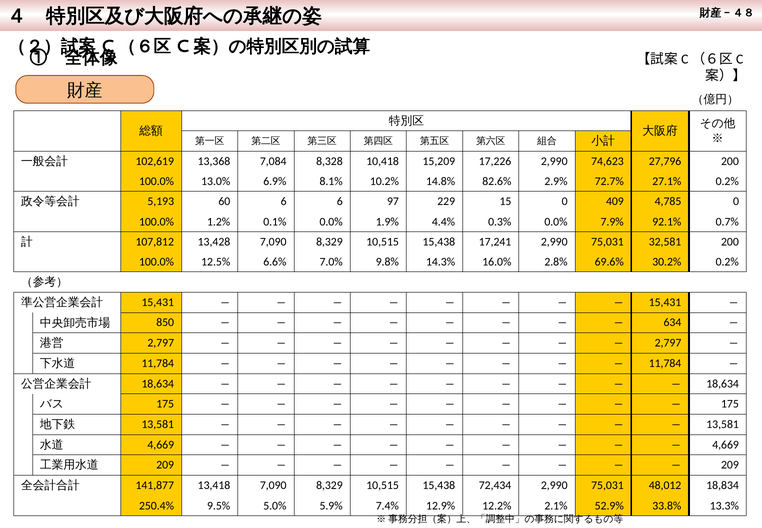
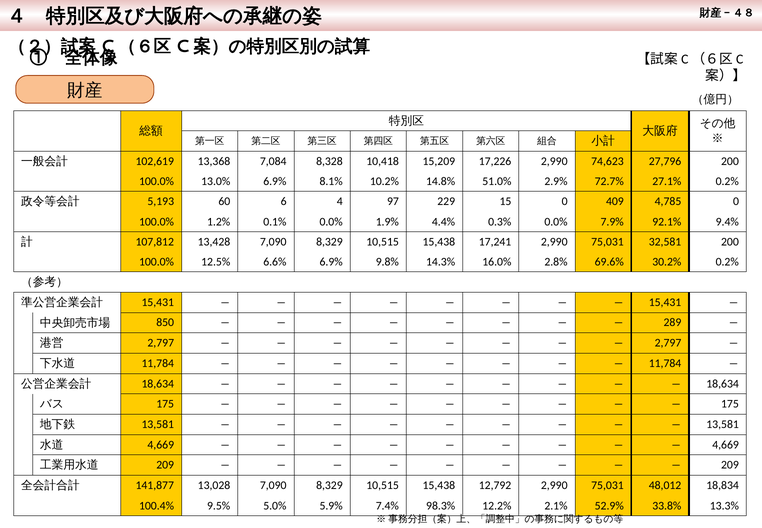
82.6%: 82.6% -> 51.0%
6 6: 6 -> 4
0.7%: 0.7% -> 9.4%
6.6% 7.0%: 7.0% -> 6.9%
634: 634 -> 289
13,418: 13,418 -> 13,028
72,434: 72,434 -> 12,792
250.4%: 250.4% -> 100.4%
12.9%: 12.9% -> 98.3%
